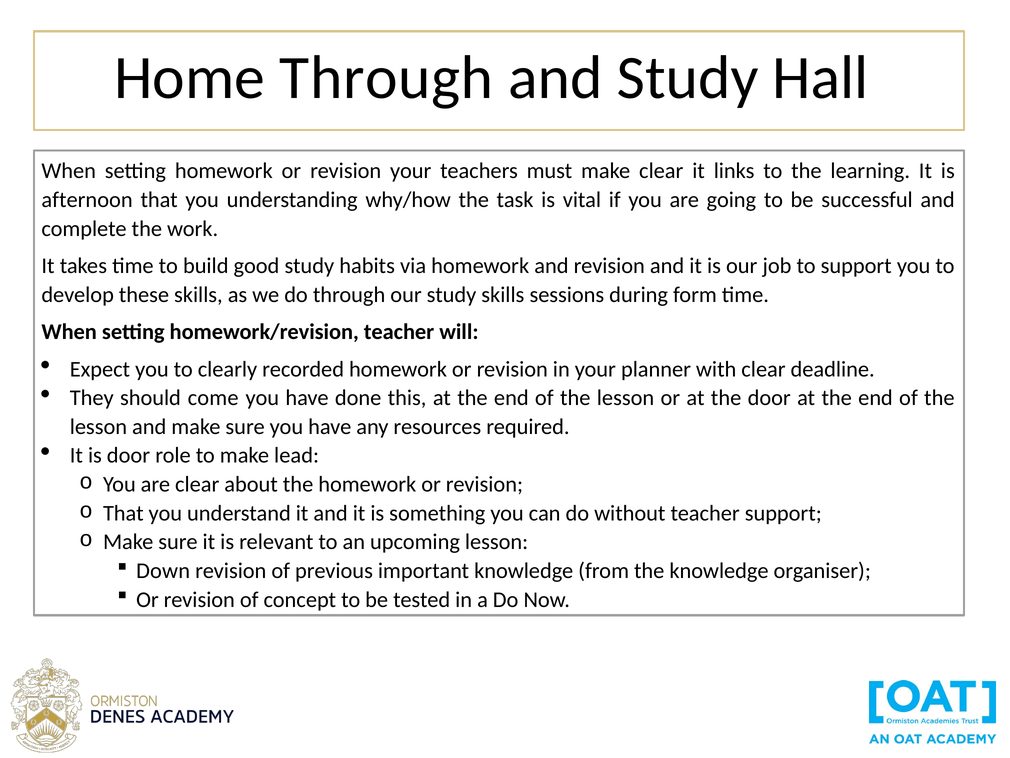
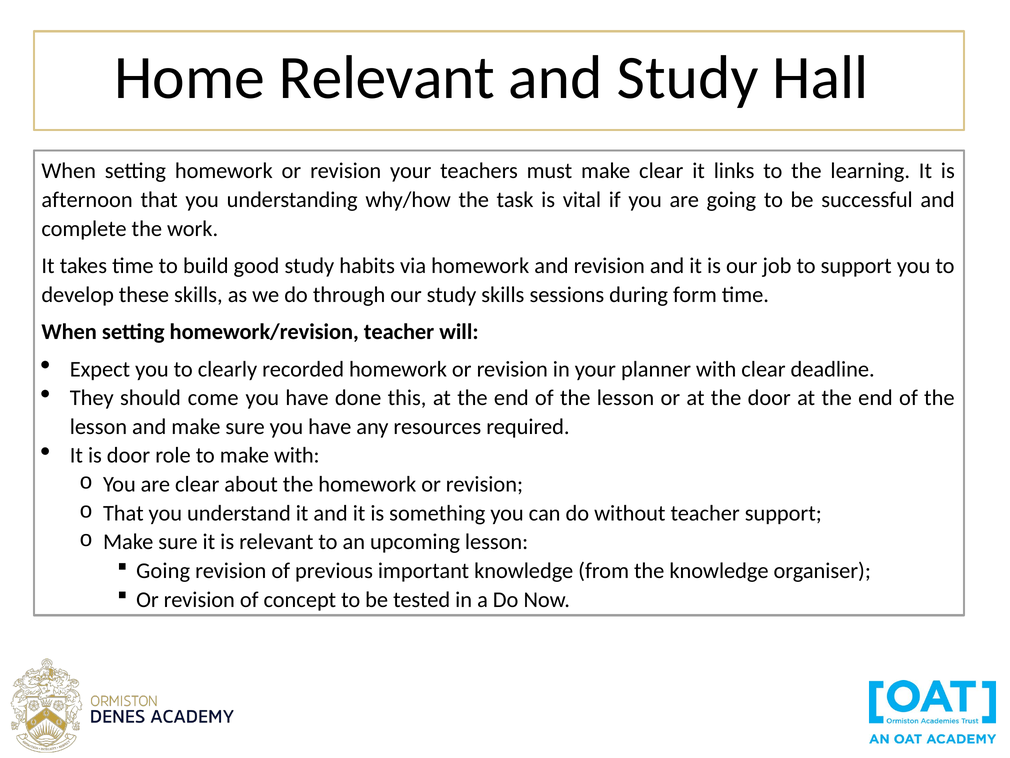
Home Through: Through -> Relevant
make lead: lead -> with
Down at (163, 570): Down -> Going
